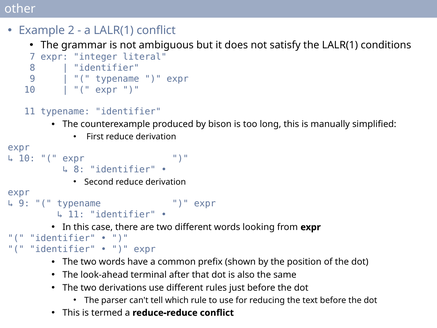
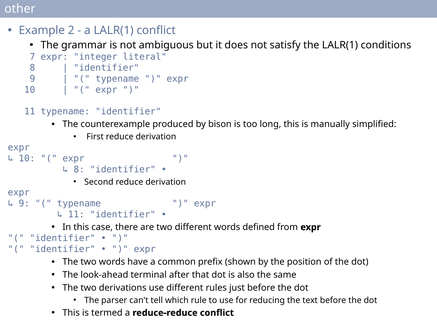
looking: looking -> defined
